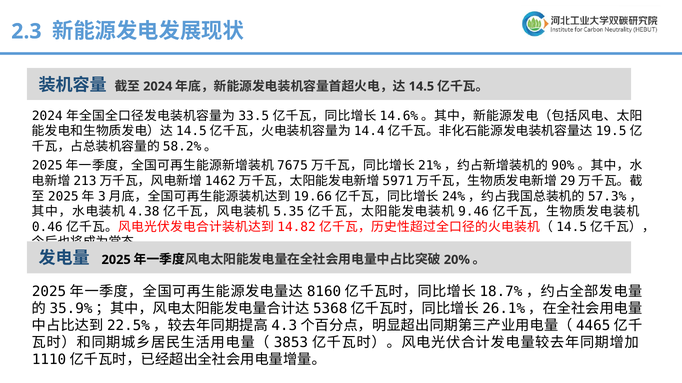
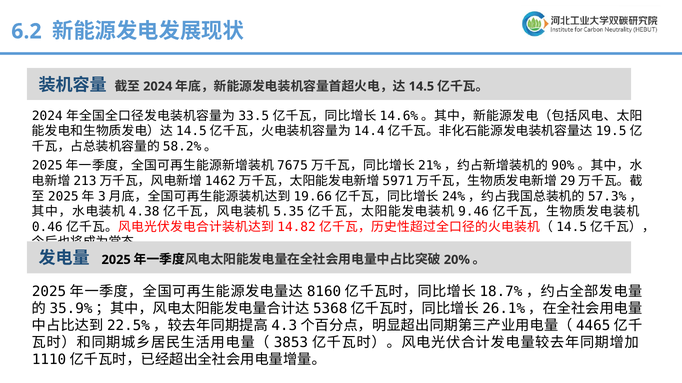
2.3: 2.3 -> 6.2
